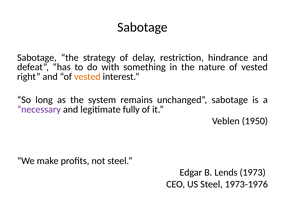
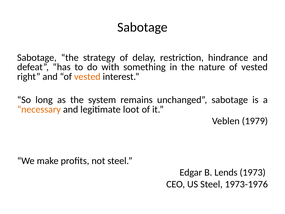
necessary colour: purple -> orange
fully: fully -> loot
1950: 1950 -> 1979
